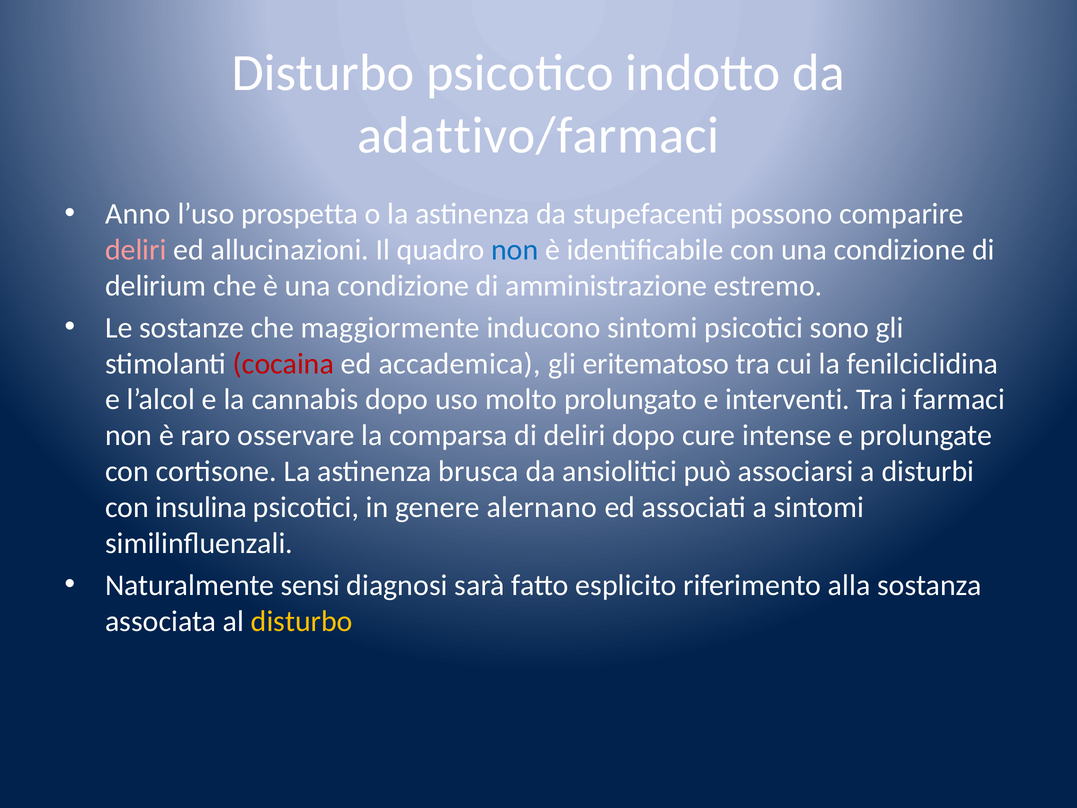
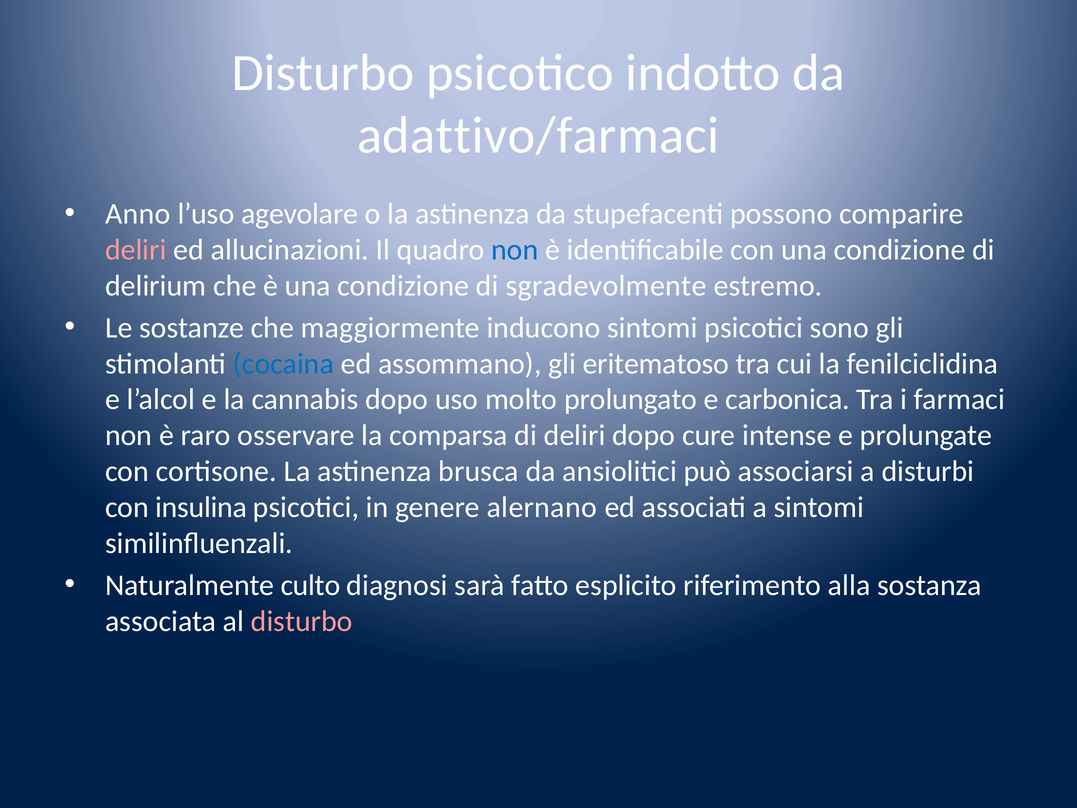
prospetta: prospetta -> agevolare
amministrazione: amministrazione -> sgradevolmente
cocaina colour: red -> blue
accademica: accademica -> assommano
interventi: interventi -> carbonica
sensi: sensi -> culto
disturbo at (302, 621) colour: yellow -> pink
